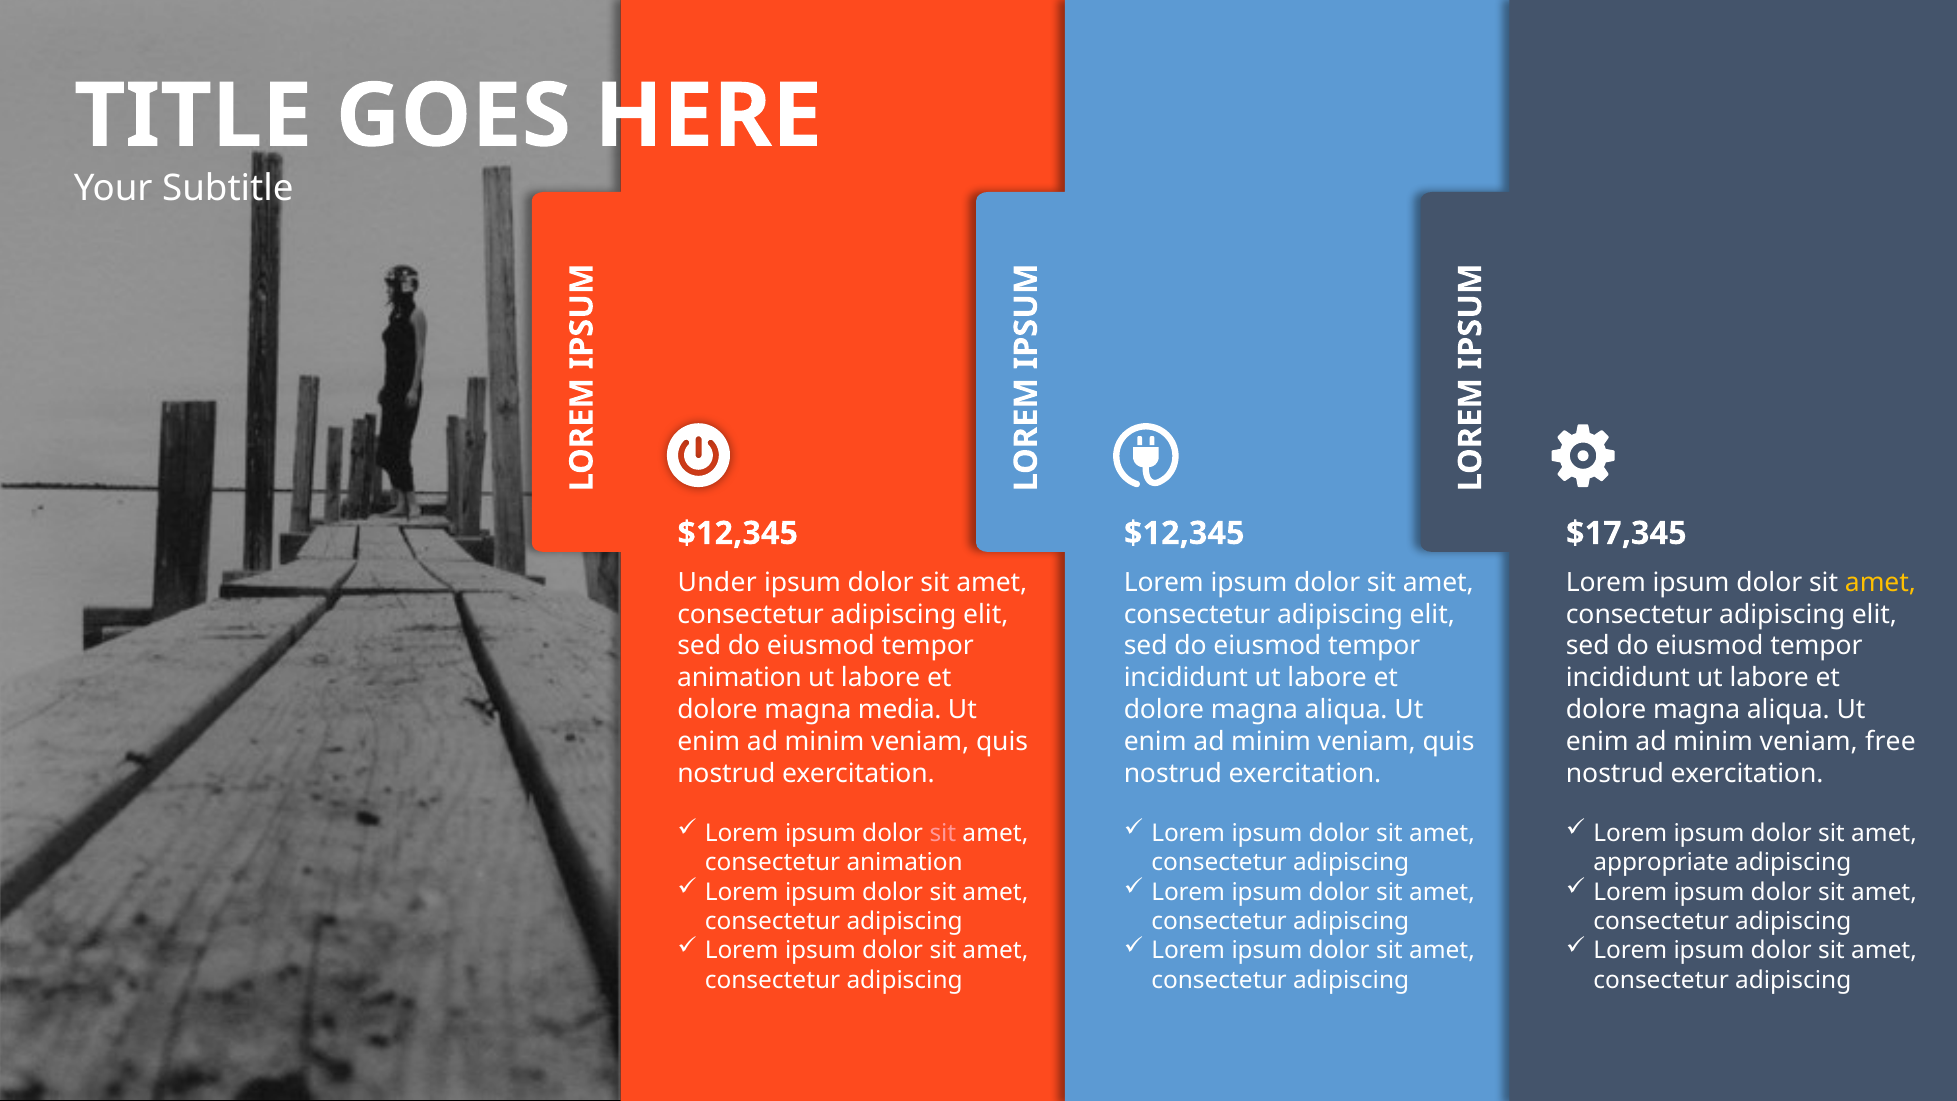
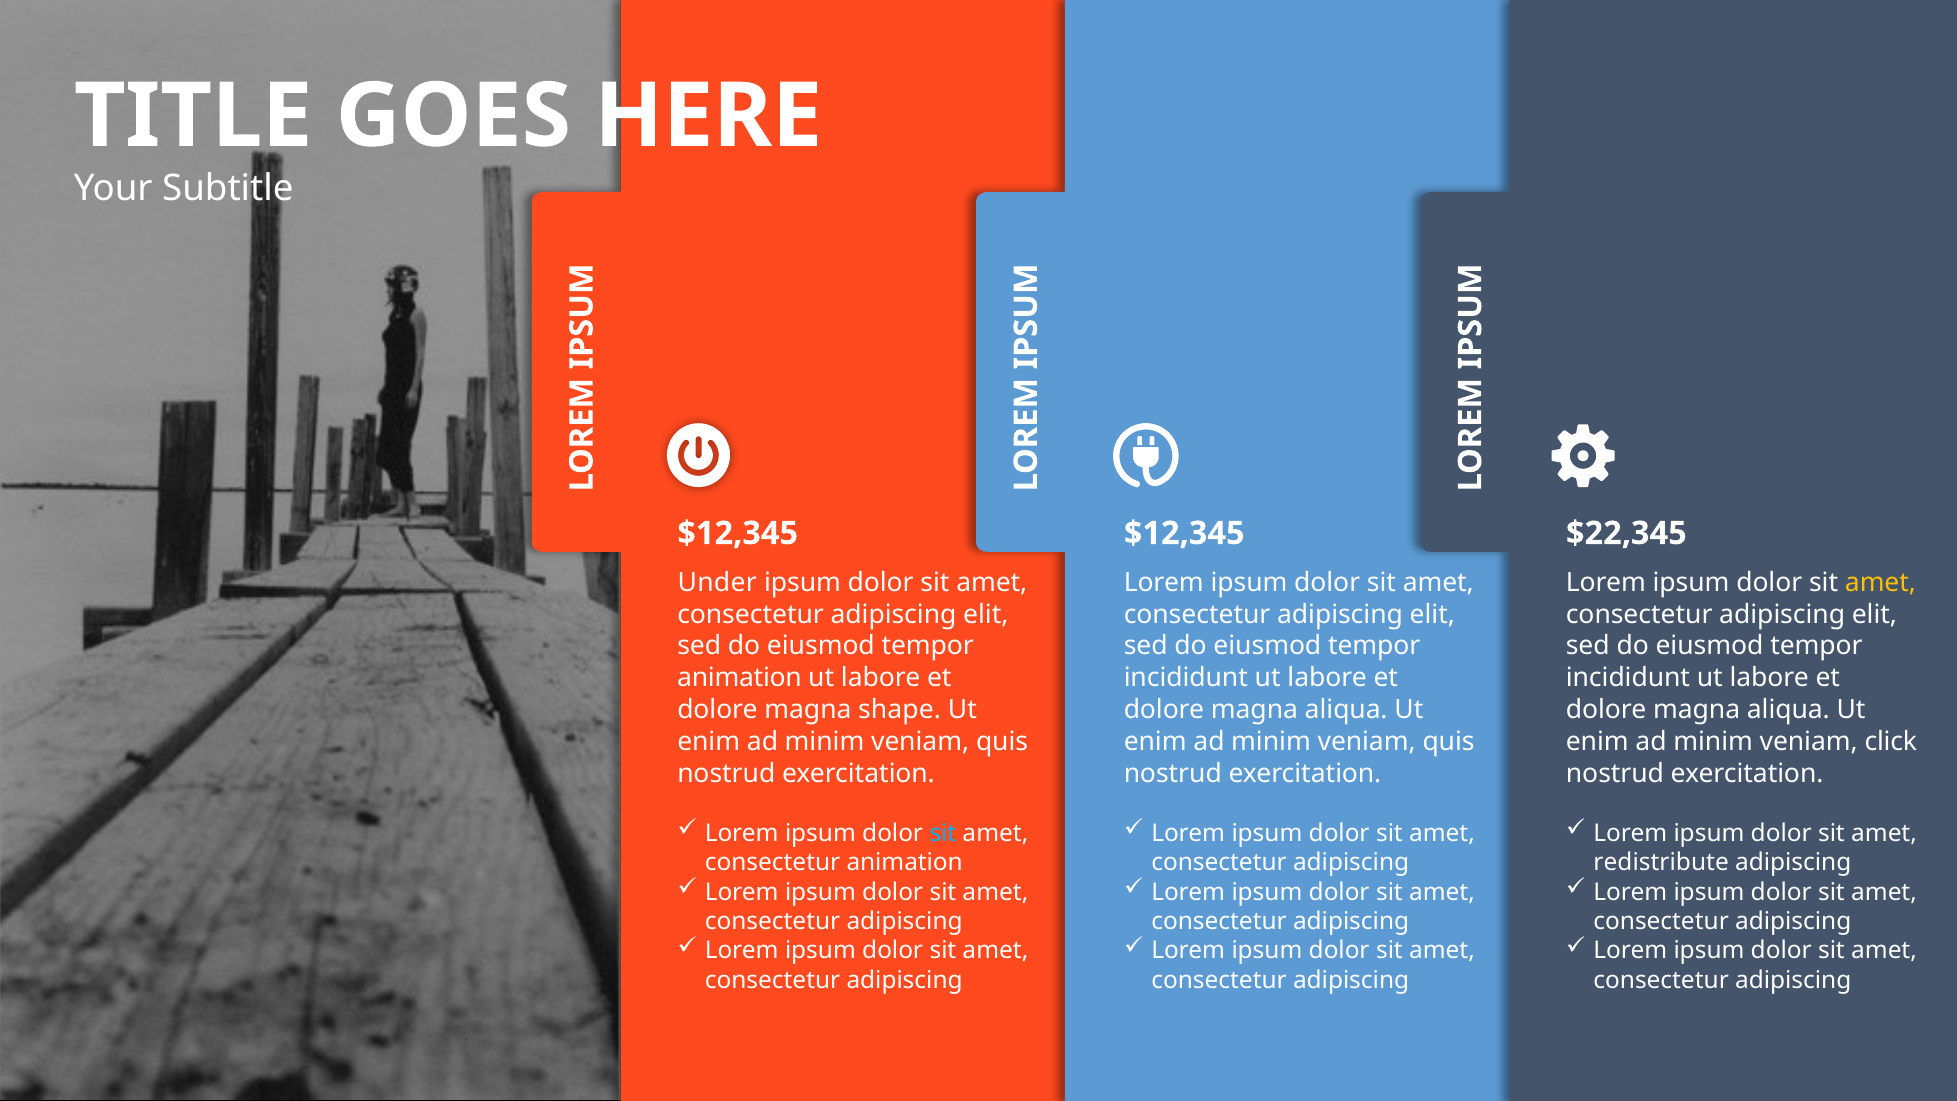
$17,345: $17,345 -> $22,345
media: media -> shape
free: free -> click
sit at (943, 833) colour: pink -> light blue
appropriate: appropriate -> redistribute
